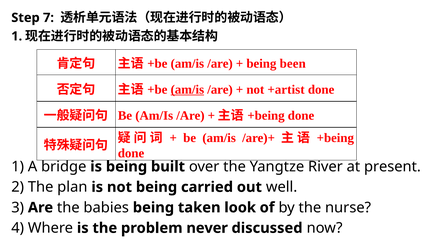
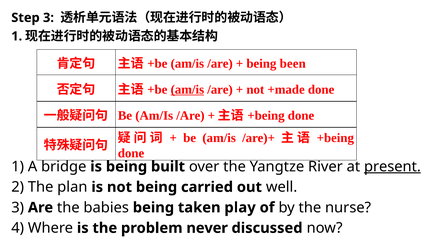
Step 7: 7 -> 3
+artist: +artist -> +made
present underline: none -> present
look: look -> play
